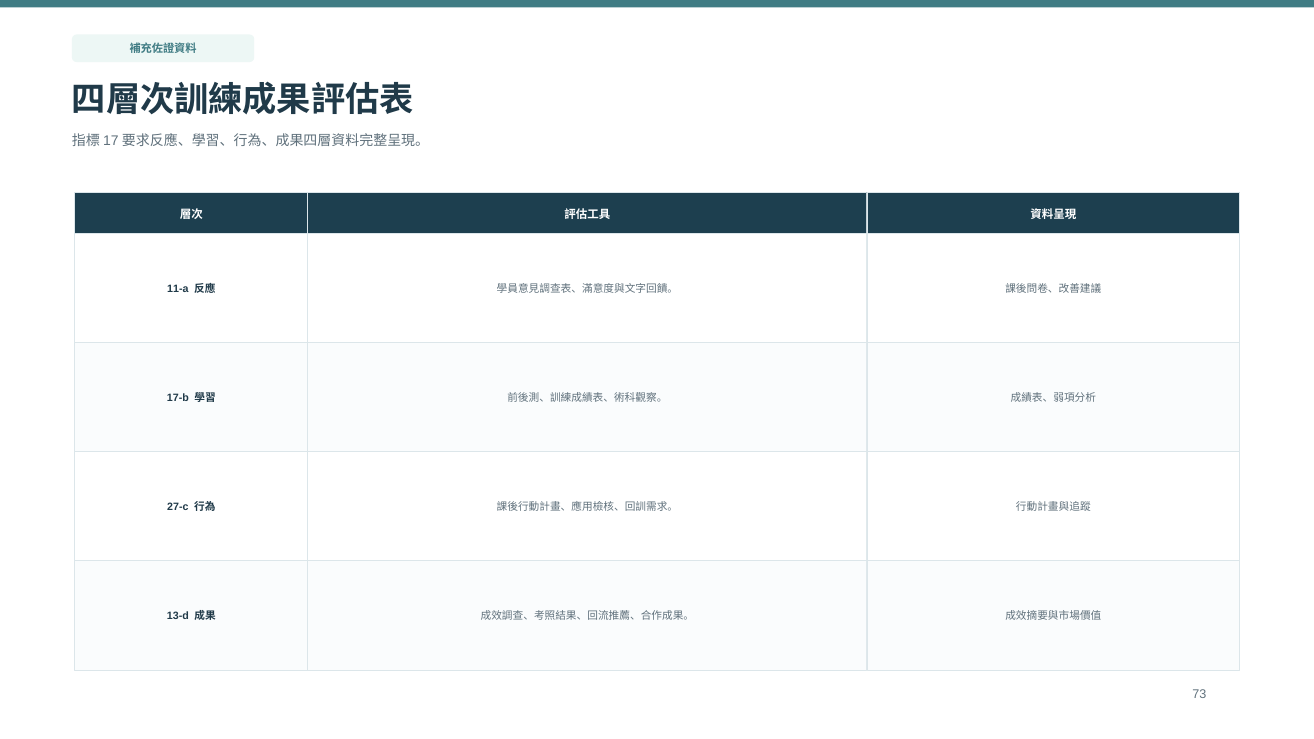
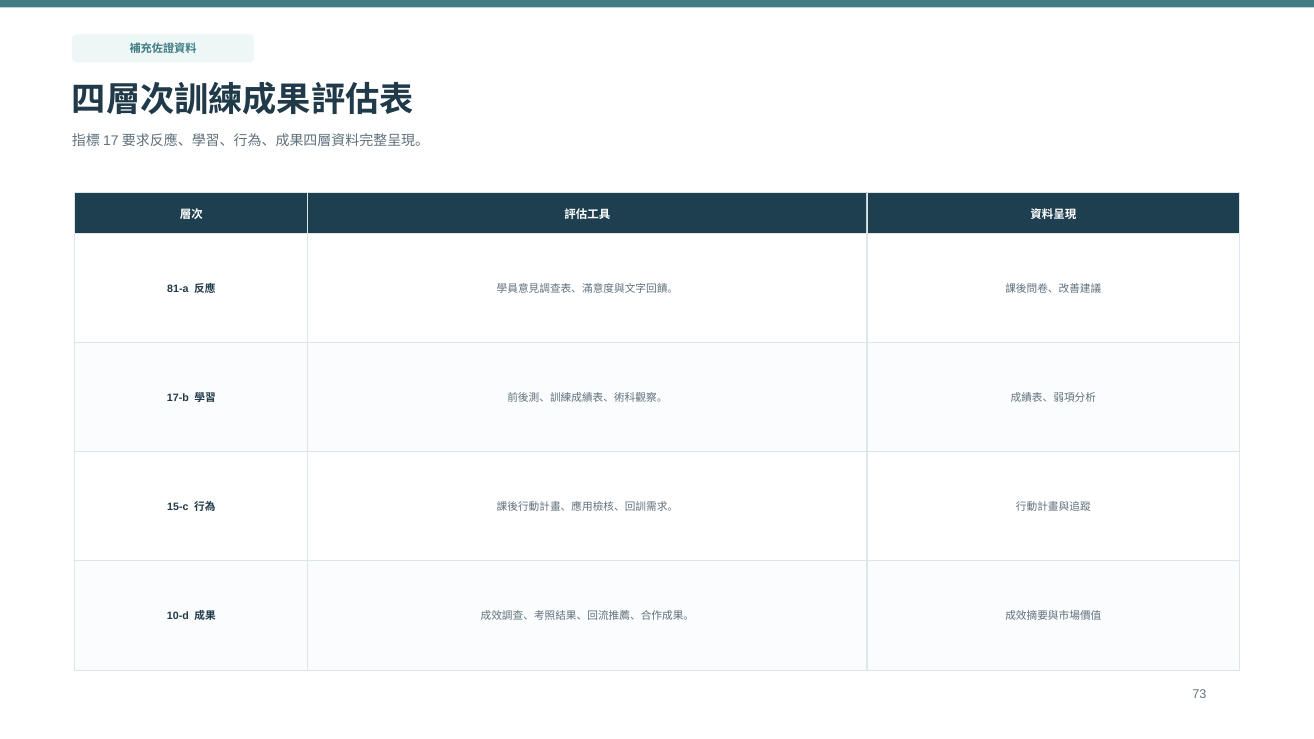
11-a: 11-a -> 81-a
27-c: 27-c -> 15-c
13-d: 13-d -> 10-d
